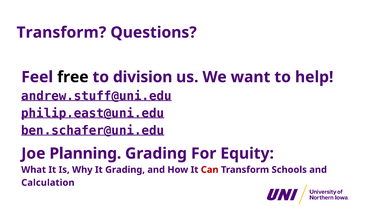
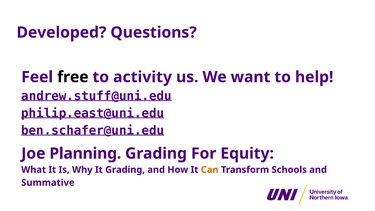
Transform at (61, 32): Transform -> Developed
division: division -> activity
Can colour: red -> orange
Calculation: Calculation -> Summative
